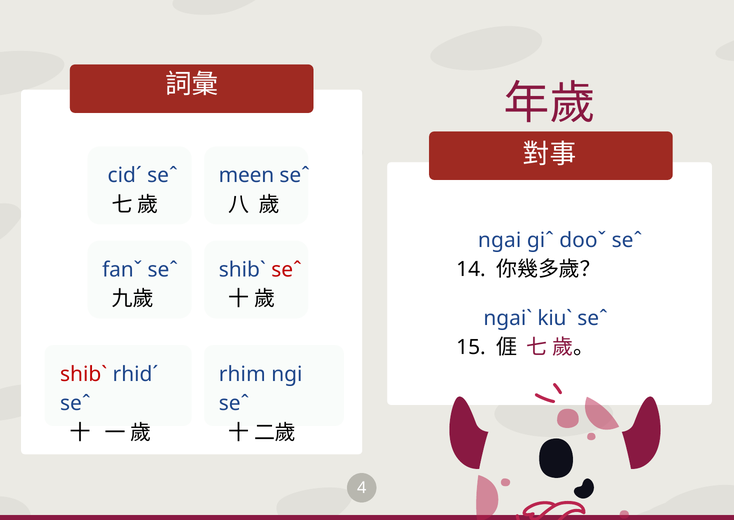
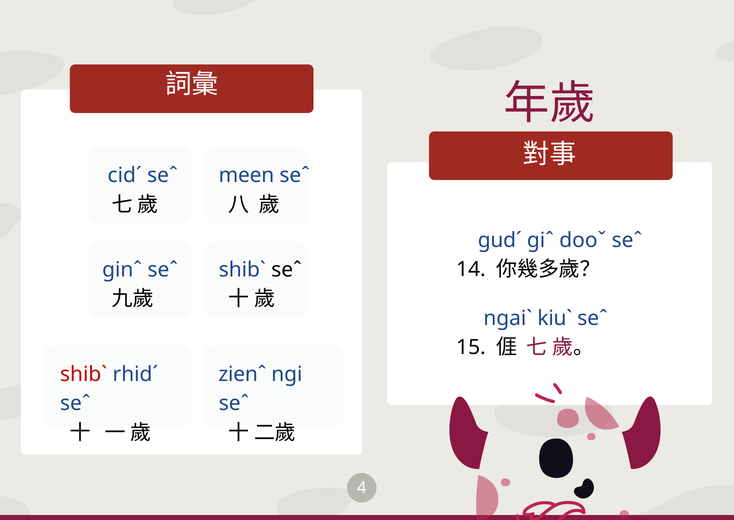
ngai: ngai -> gudˊ
fanˇ: fanˇ -> ginˆ
seˆ at (287, 270) colour: red -> black
rhim: rhim -> zienˆ
